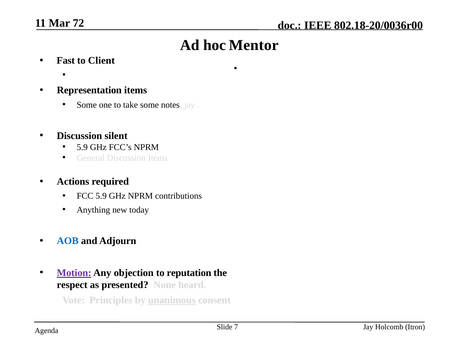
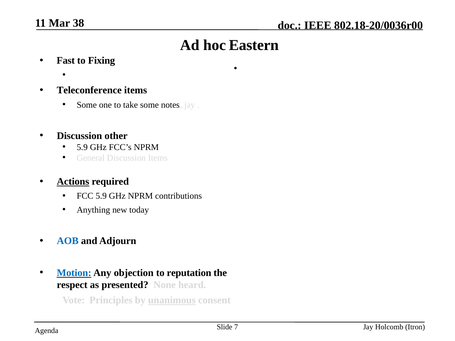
72: 72 -> 38
Mentor: Mentor -> Eastern
Client: Client -> Fixing
Representation: Representation -> Teleconference
silent: silent -> other
Actions underline: none -> present
Motion colour: purple -> blue
